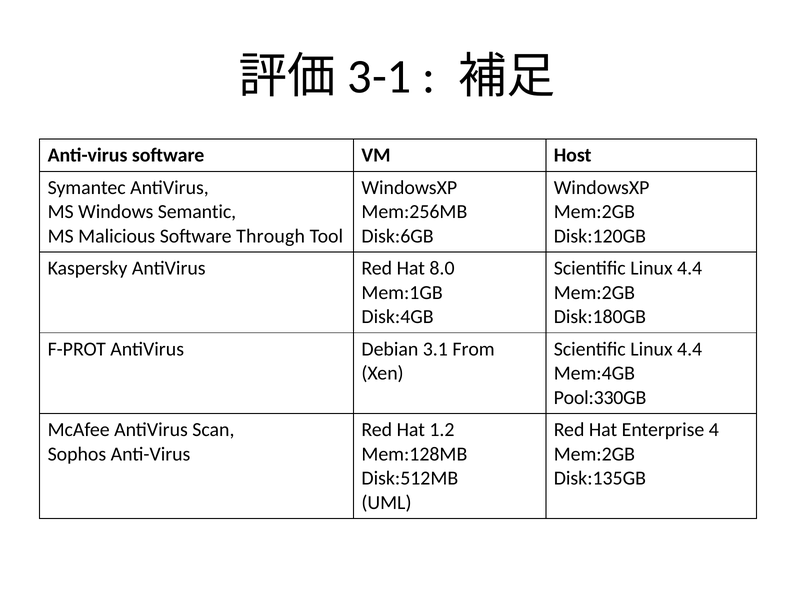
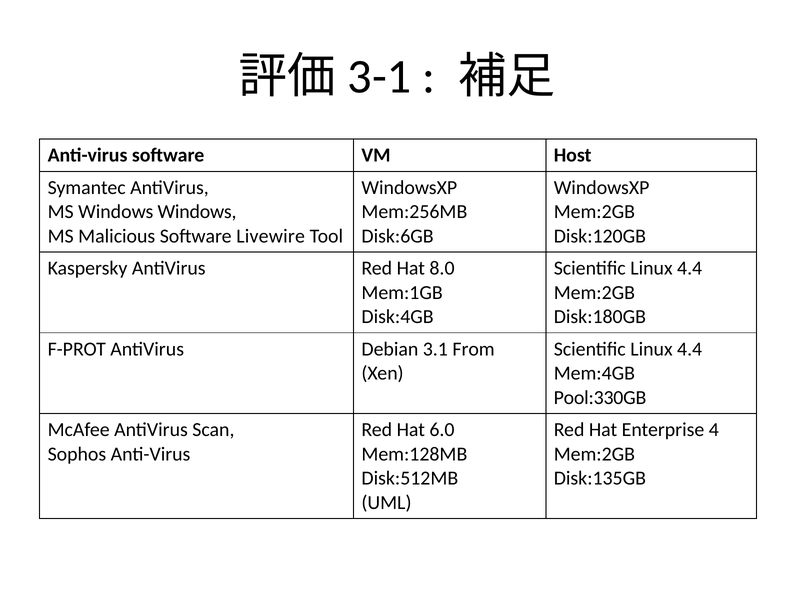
Windows Semantic: Semantic -> Windows
Through: Through -> Livewire
1.2: 1.2 -> 6.0
